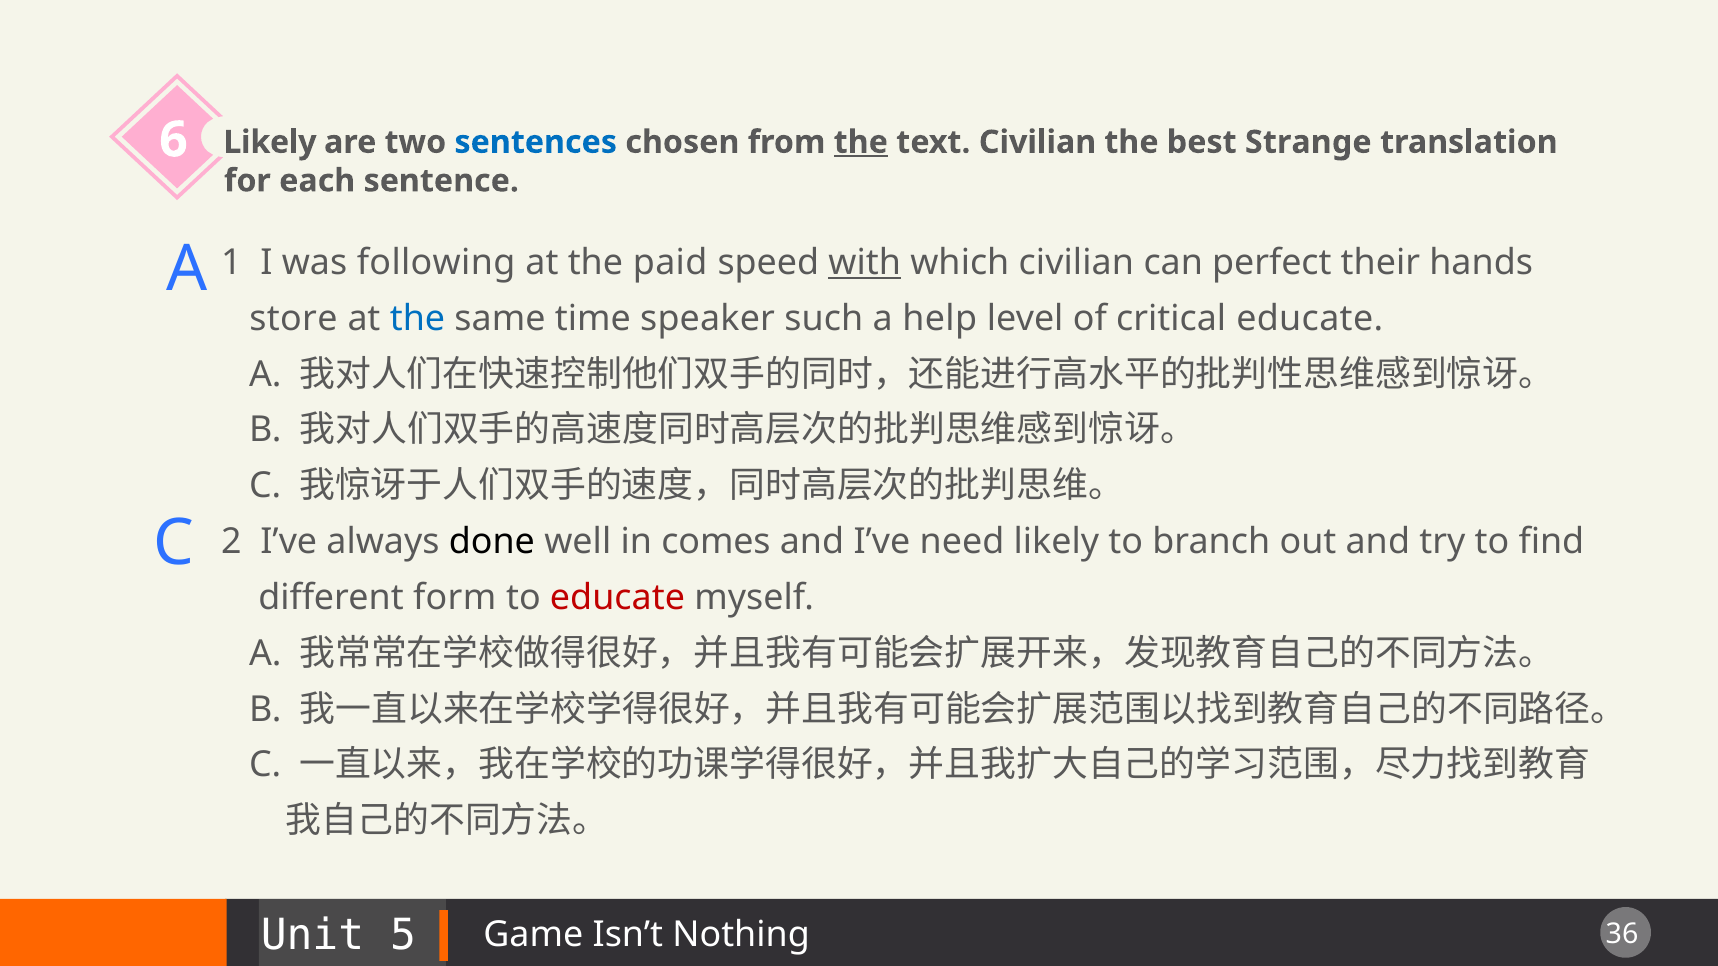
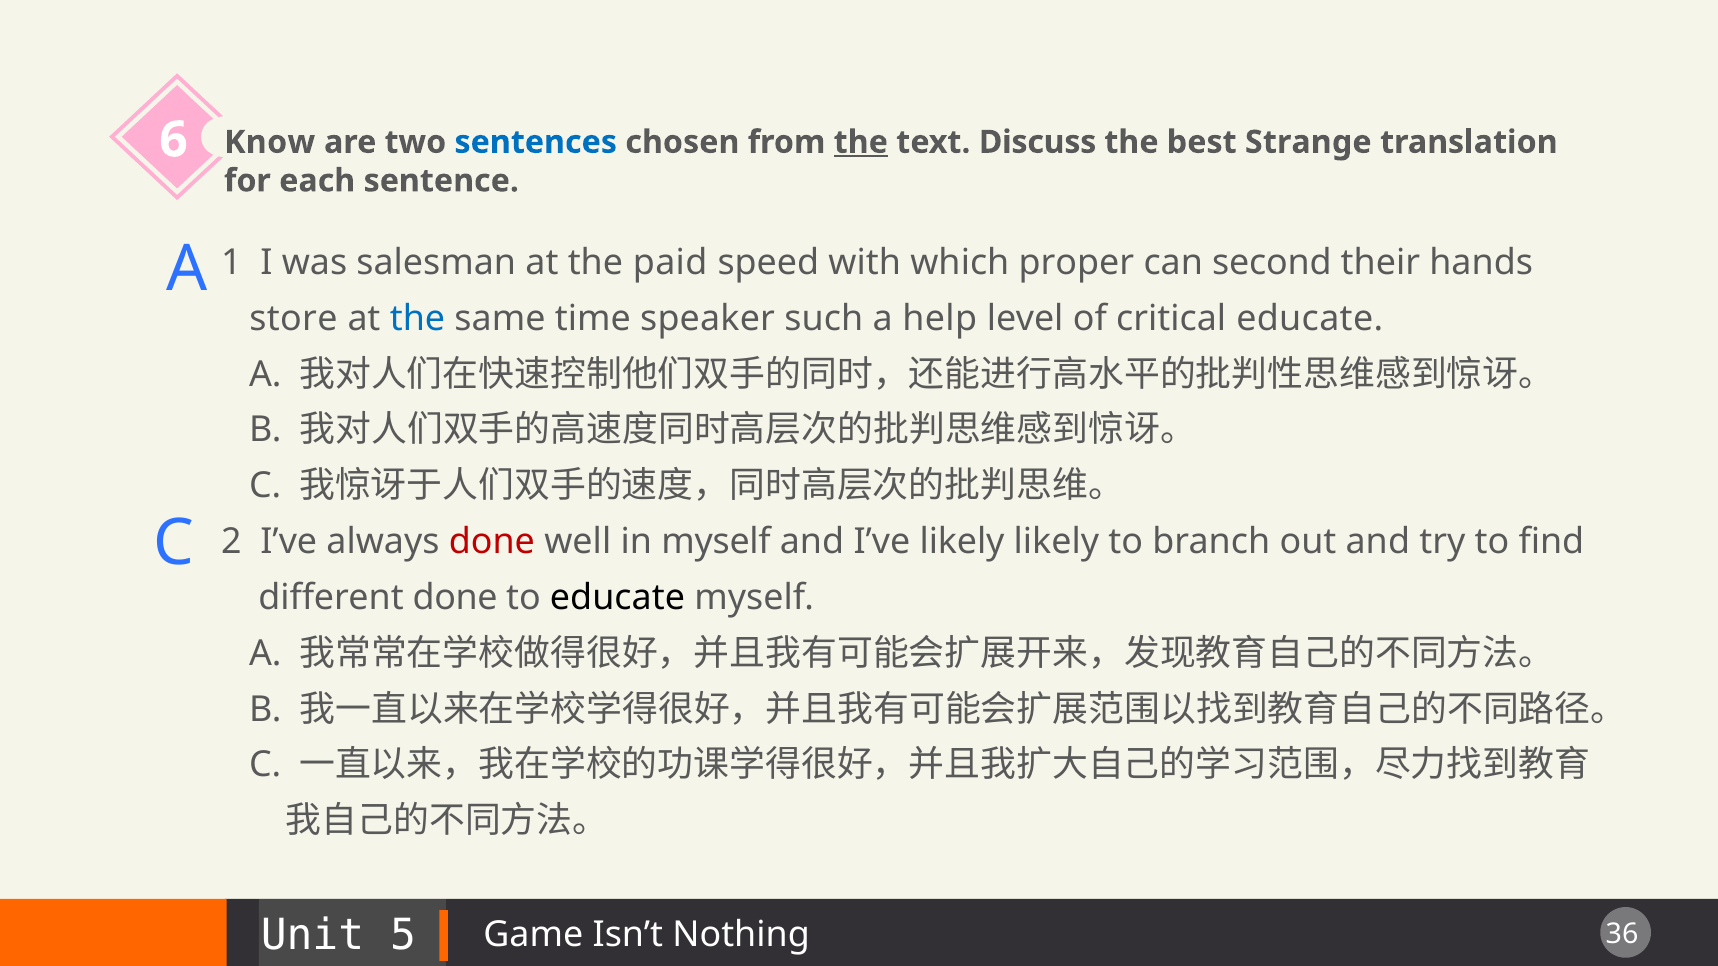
Likely at (270, 142): Likely -> Know
text Civilian: Civilian -> Discuss
following: following -> salesman
with underline: present -> none
which civilian: civilian -> proper
perfect: perfect -> second
done at (492, 542) colour: black -> red
in comes: comes -> myself
I’ve need: need -> likely
different form: form -> done
educate at (618, 598) colour: red -> black
